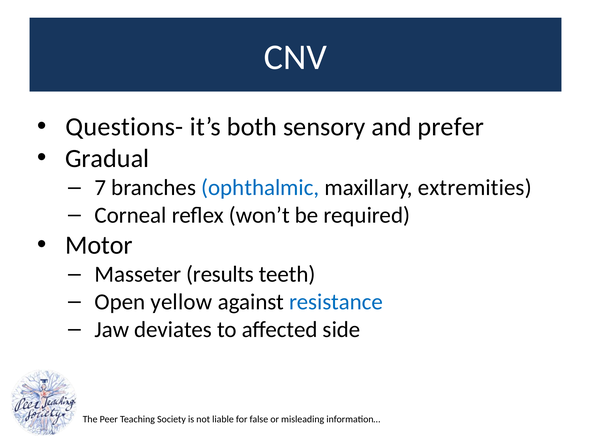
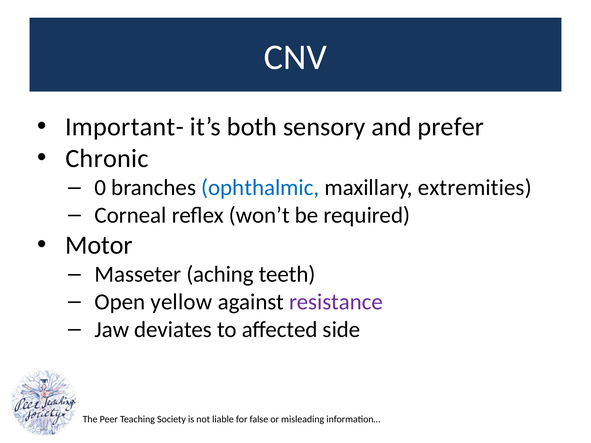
Questions-: Questions- -> Important-
Gradual: Gradual -> Chronic
7: 7 -> 0
results: results -> aching
resistance colour: blue -> purple
